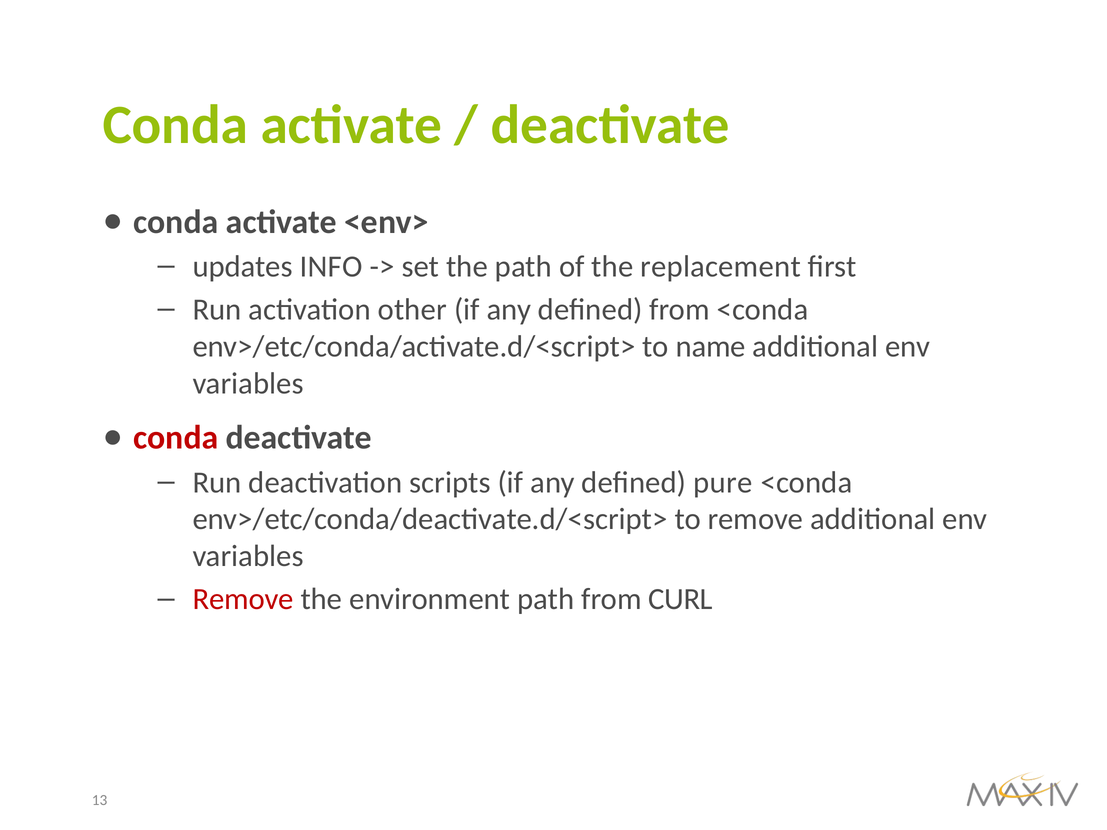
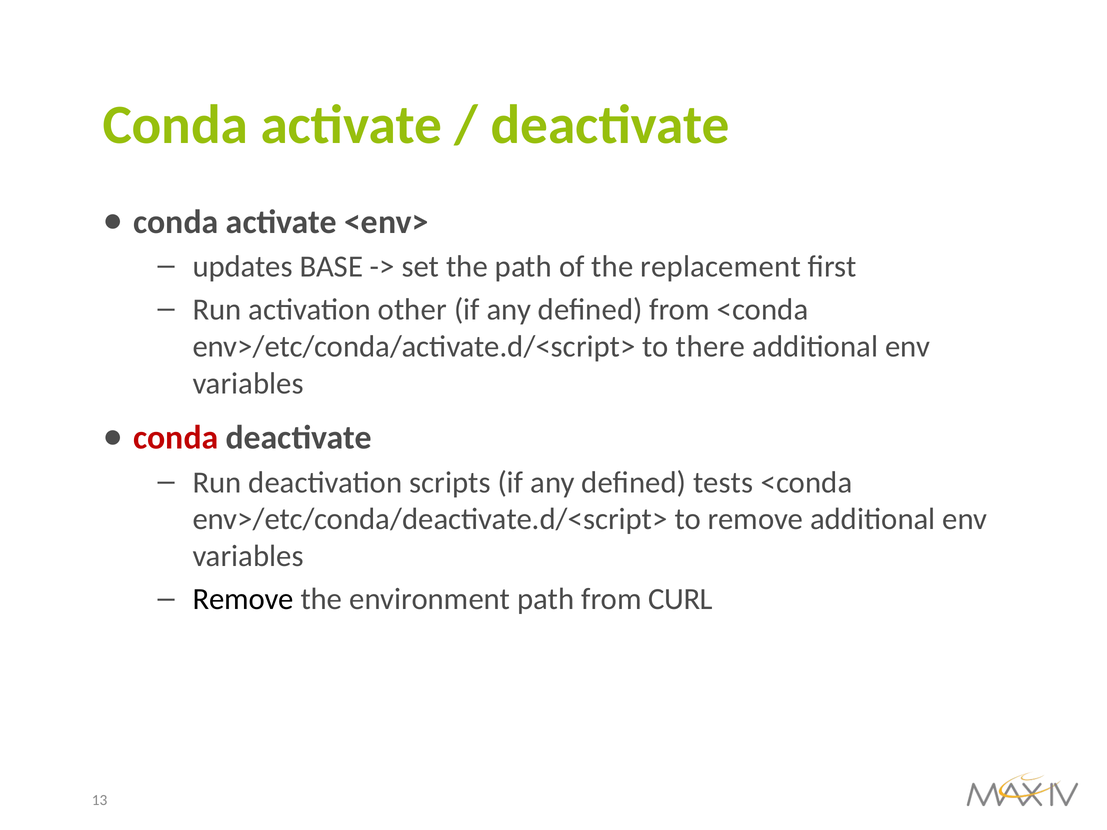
INFO: INFO -> BASE
name: name -> there
pure: pure -> tests
Remove at (243, 599) colour: red -> black
